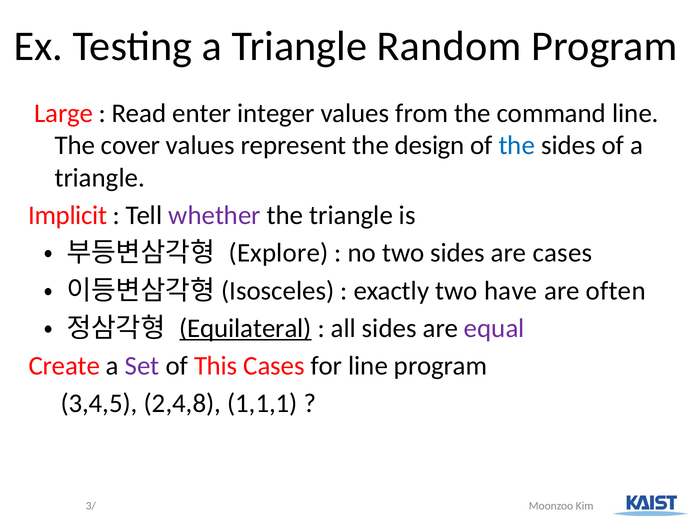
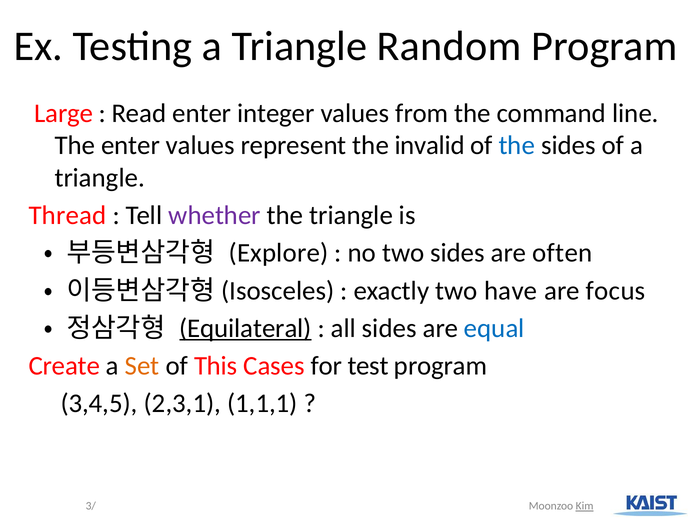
The cover: cover -> enter
design: design -> invalid
Implicit: Implicit -> Thread
are cases: cases -> often
often: often -> focus
equal colour: purple -> blue
Set colour: purple -> orange
for line: line -> test
2,4,8: 2,4,8 -> 2,3,1
Kim underline: none -> present
